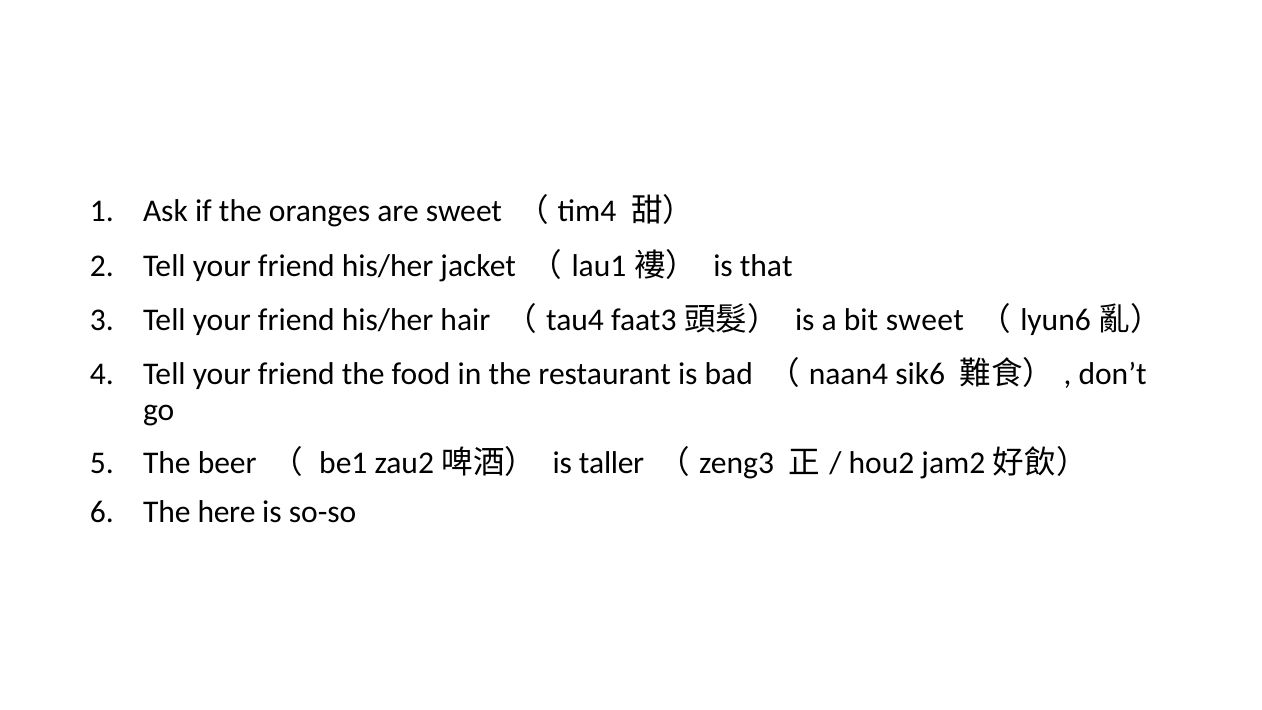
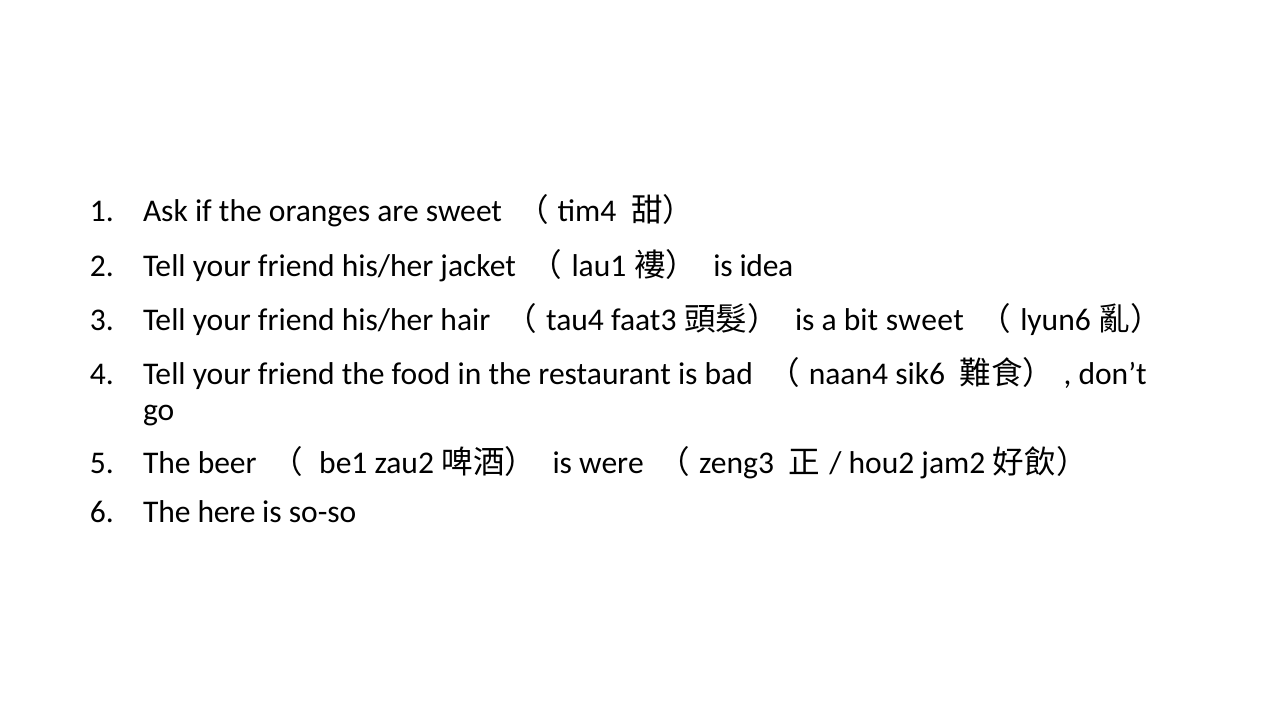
that: that -> idea
taller: taller -> were
